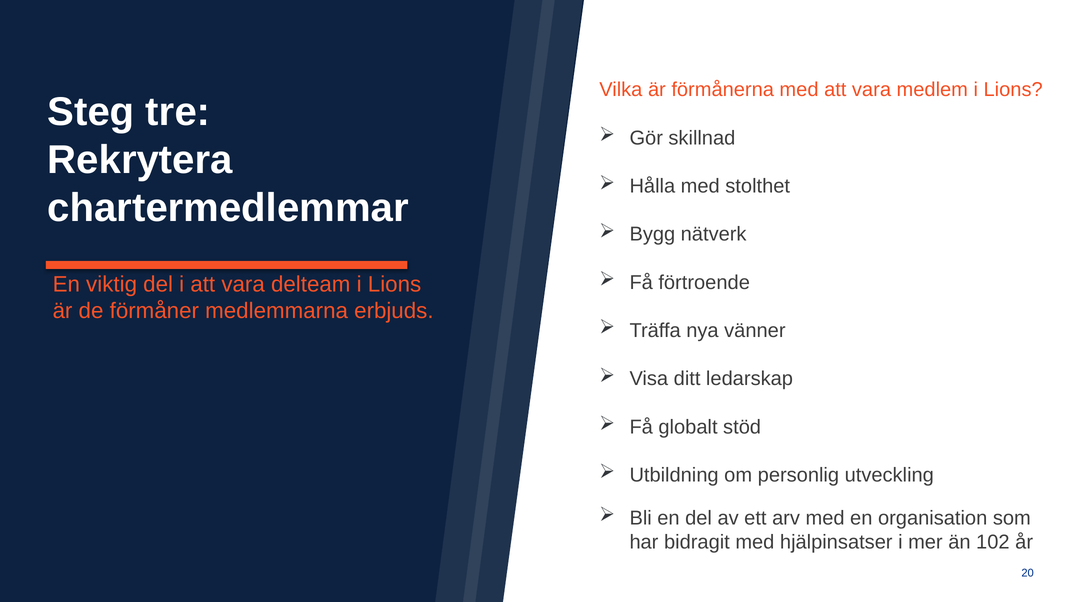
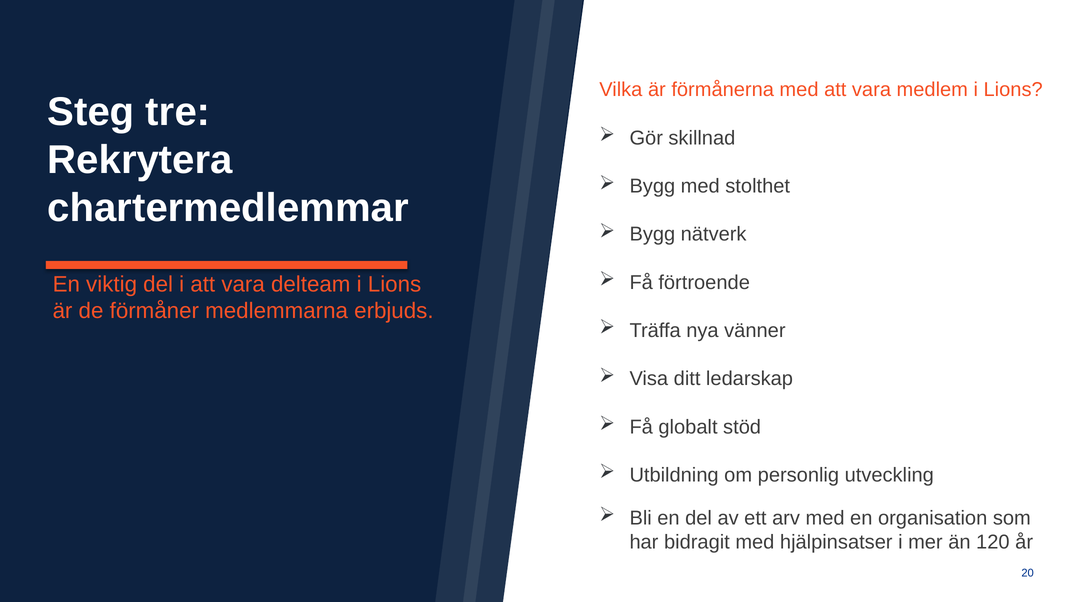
Hålla at (652, 186): Hålla -> Bygg
102: 102 -> 120
